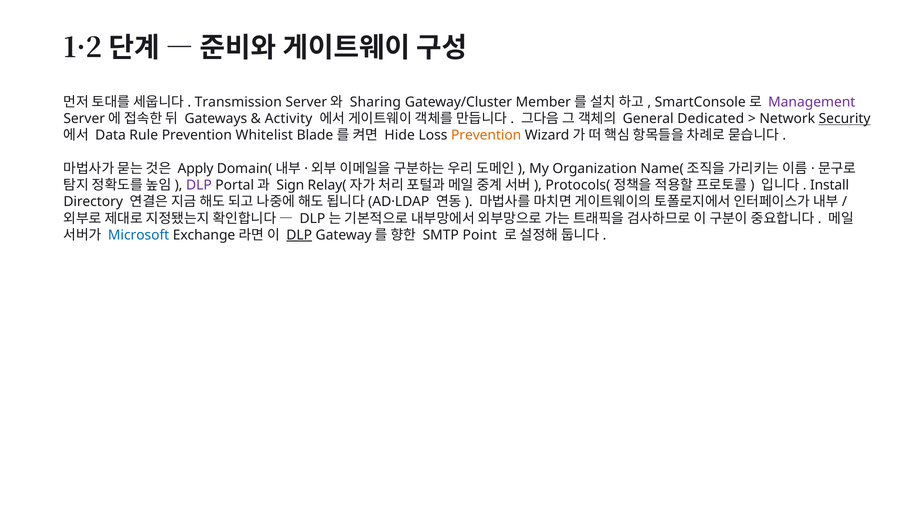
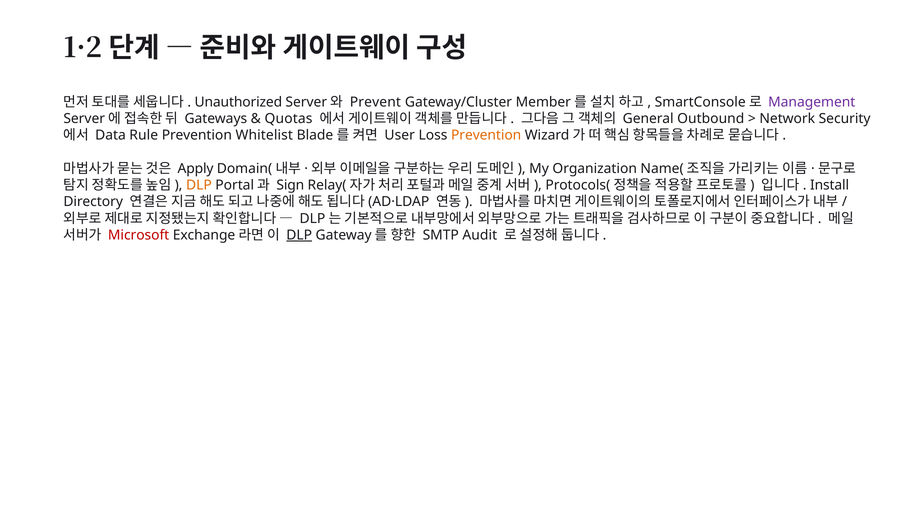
Transmission: Transmission -> Unauthorized
Sharing: Sharing -> Prevent
Activity: Activity -> Quotas
Dedicated: Dedicated -> Outbound
Security underline: present -> none
Hide: Hide -> User
DLP at (199, 185) colour: purple -> orange
Microsoft colour: blue -> red
Point: Point -> Audit
